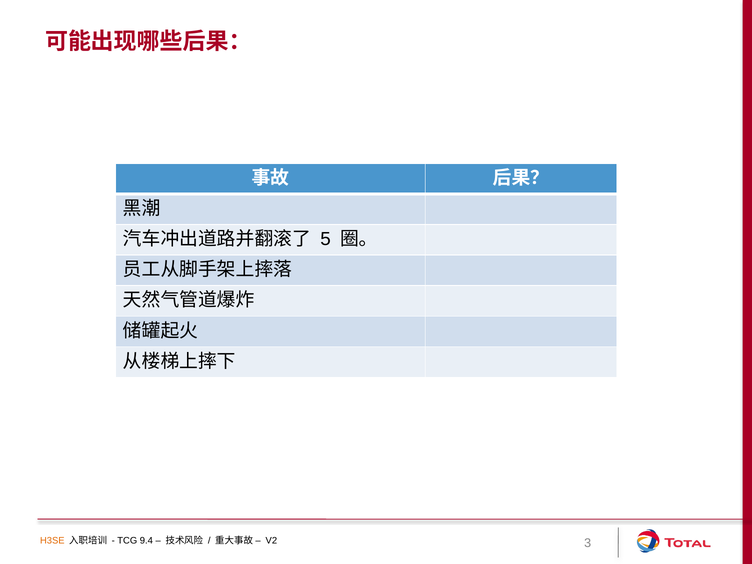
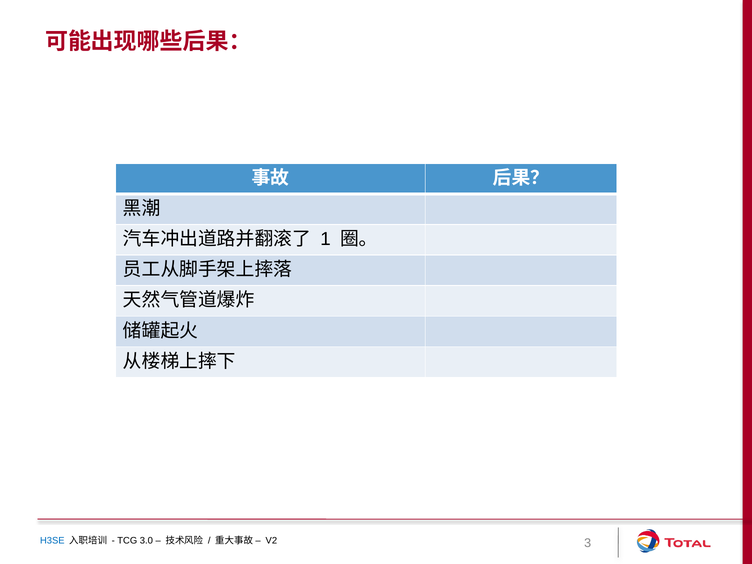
5: 5 -> 1
H3SE colour: orange -> blue
9.4: 9.4 -> 3.0
